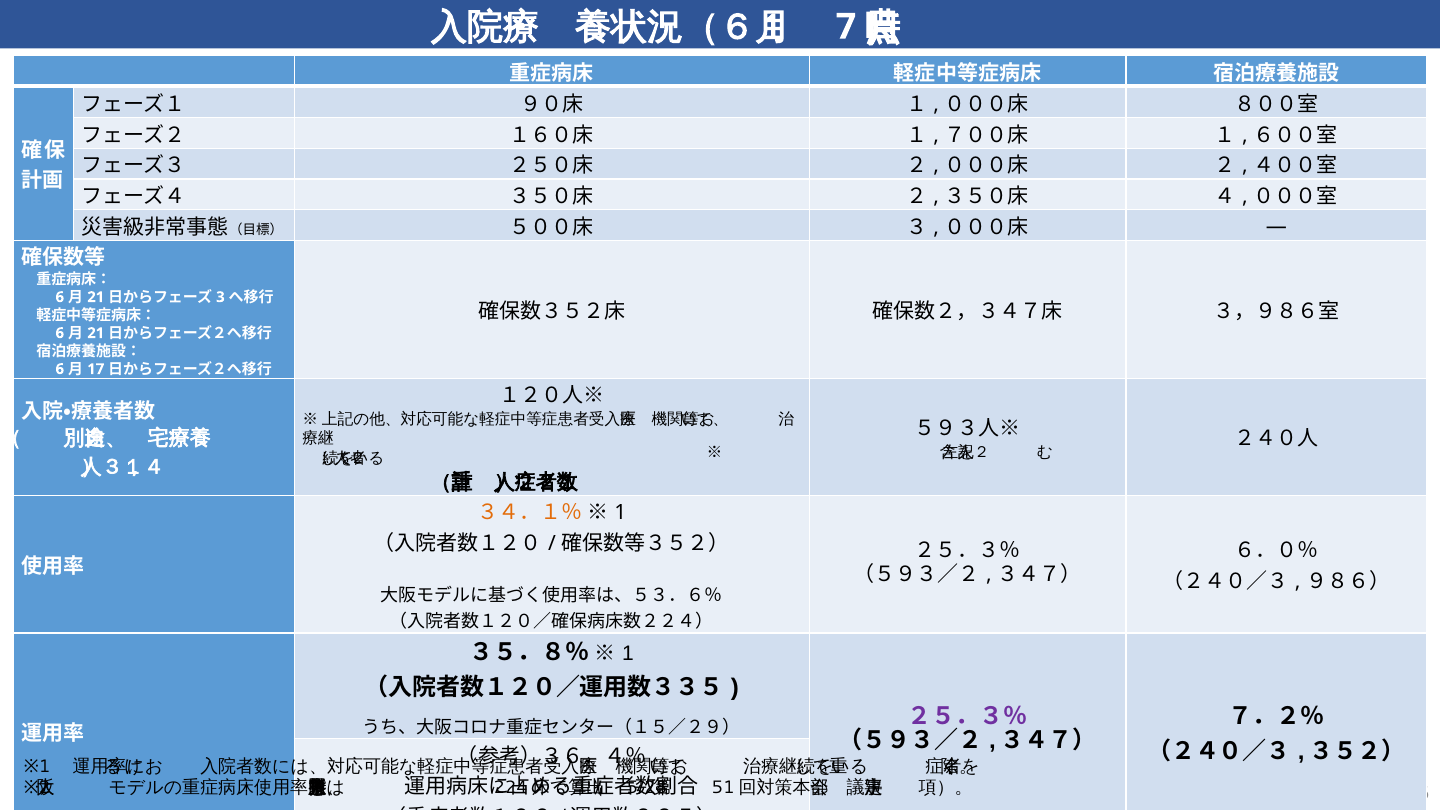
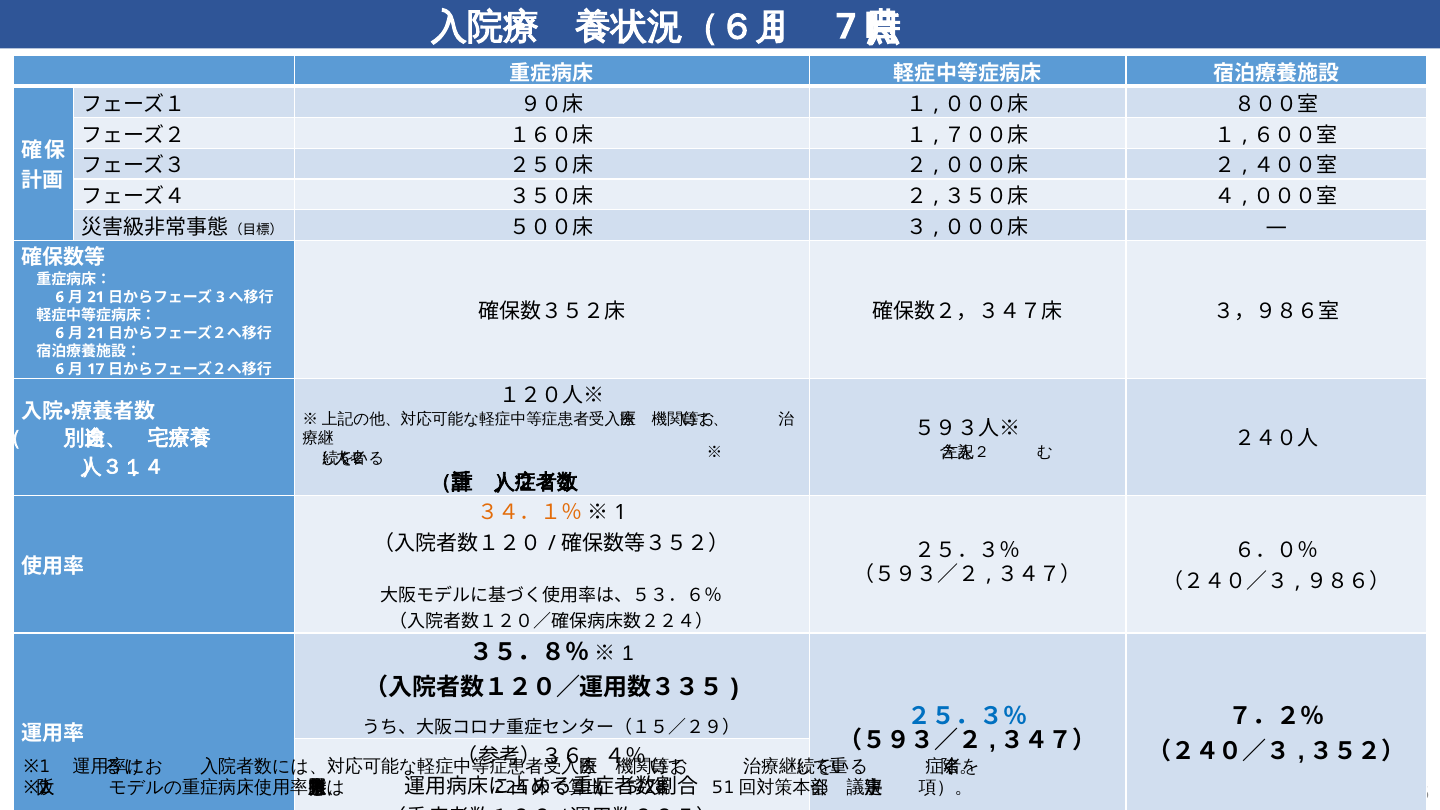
２５．３％ at (968, 717) colour: purple -> blue
